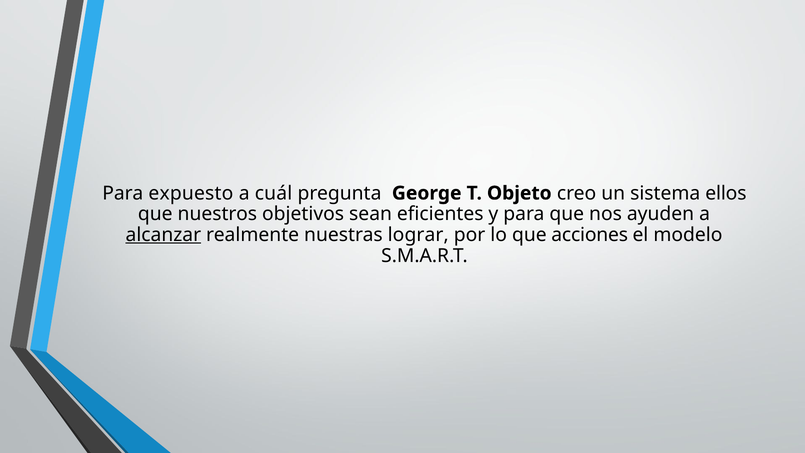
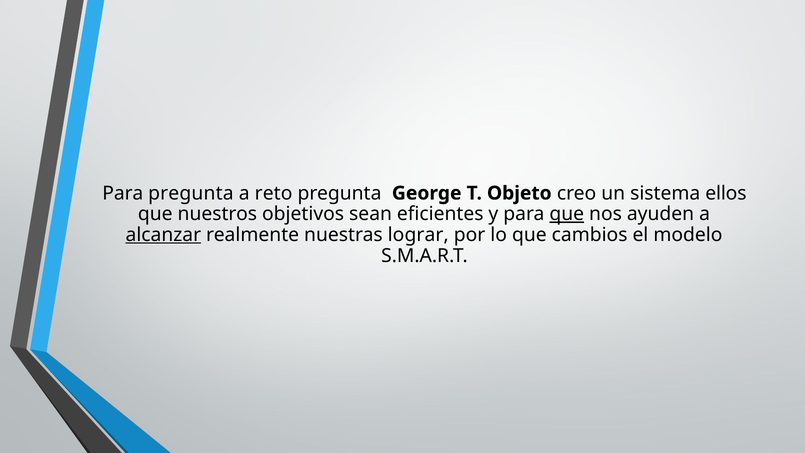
Para expuesto: expuesto -> pregunta
cuál: cuál -> reto
que at (567, 214) underline: none -> present
acciones: acciones -> cambios
